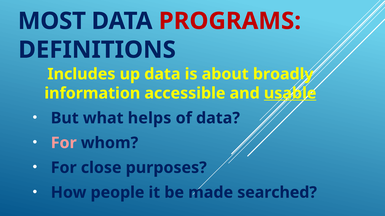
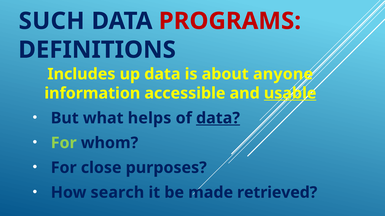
MOST: MOST -> SUCH
broadly: broadly -> anyone
data at (218, 118) underline: none -> present
For at (64, 143) colour: pink -> light green
people: people -> search
searched: searched -> retrieved
